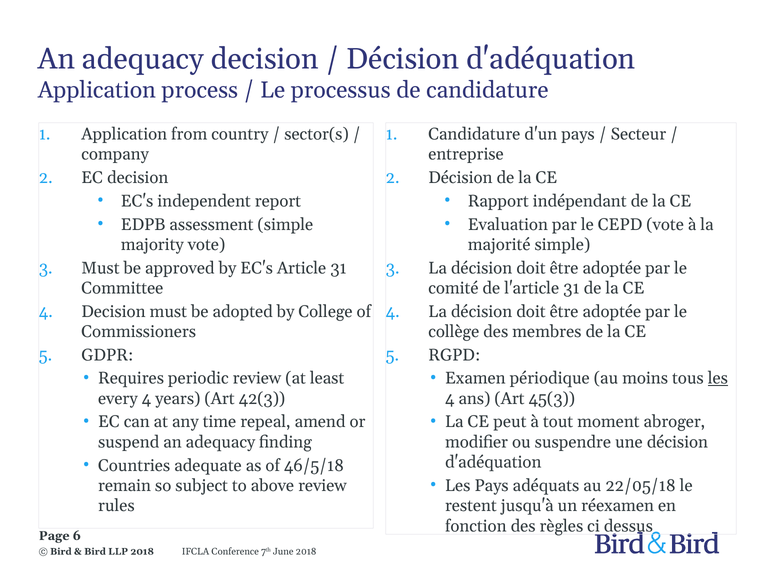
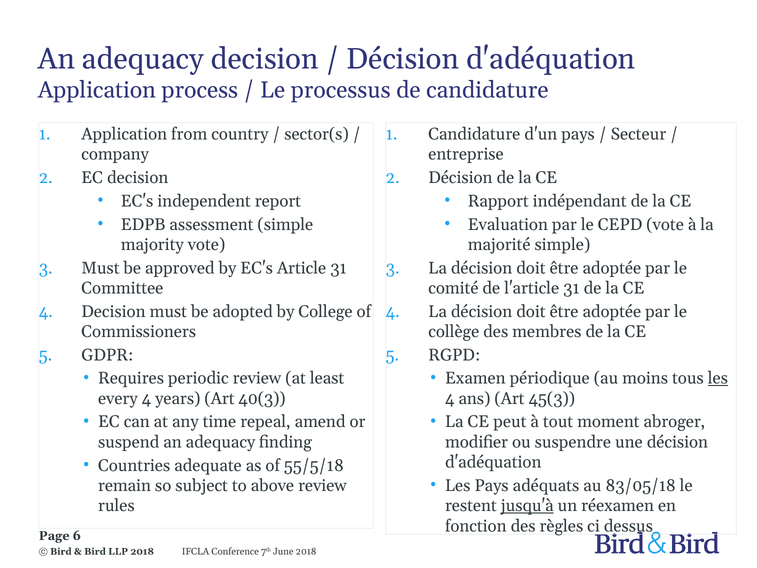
42(3: 42(3 -> 40(3
46/5/18: 46/5/18 -> 55/5/18
22/05/18: 22/05/18 -> 83/05/18
jusqu'à underline: none -> present
